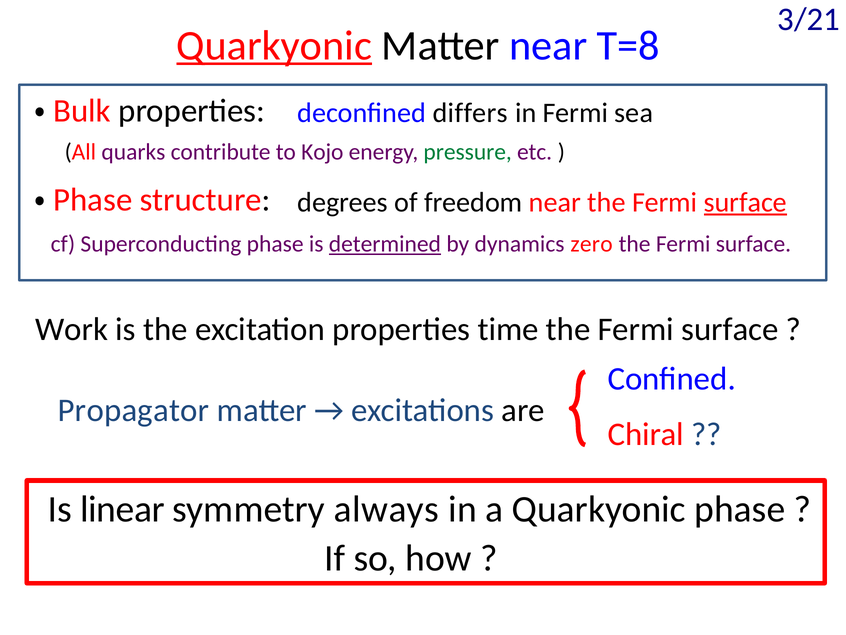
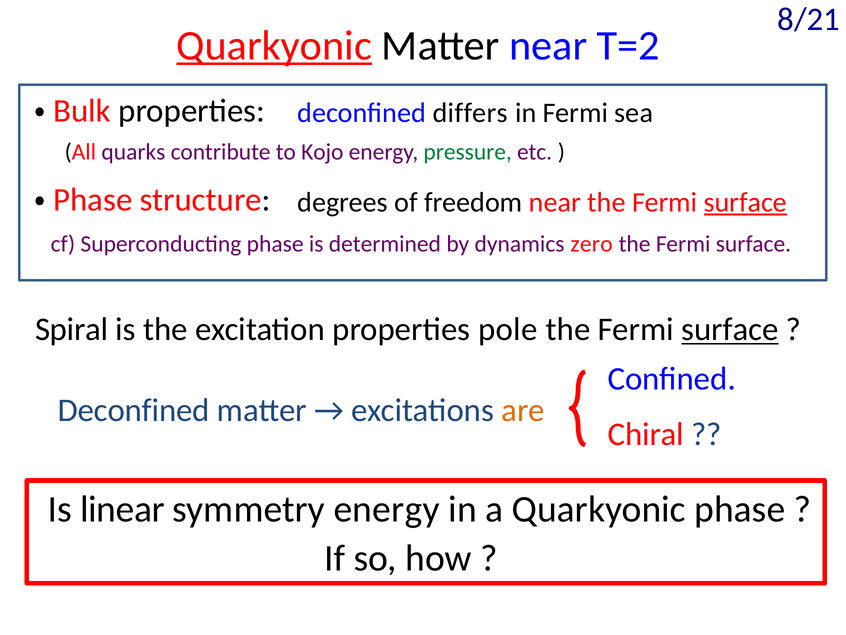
3/21: 3/21 -> 8/21
T=8: T=8 -> T=2
determined underline: present -> none
Work: Work -> Spiral
time: time -> pole
surface at (730, 329) underline: none -> present
Propagator at (133, 410): Propagator -> Deconfined
are colour: black -> orange
symmetry always: always -> energy
